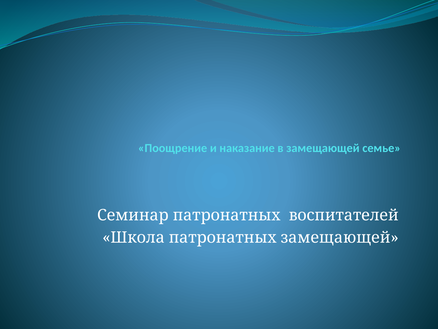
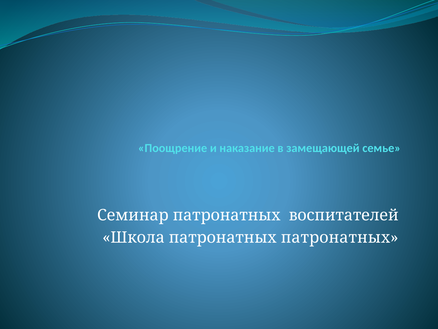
патронатных замещающей: замещающей -> патронатных
